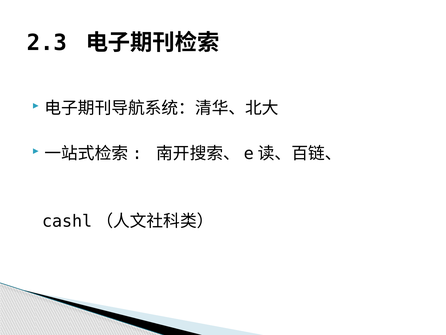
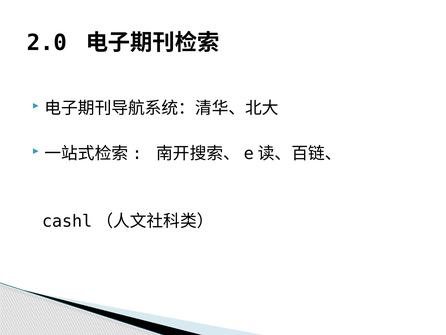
2.3: 2.3 -> 2.0
